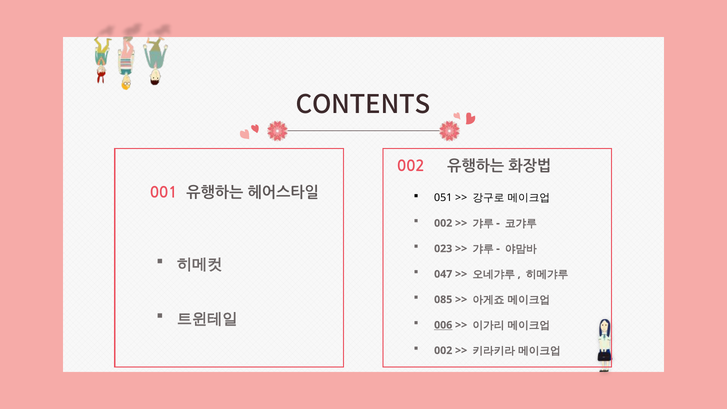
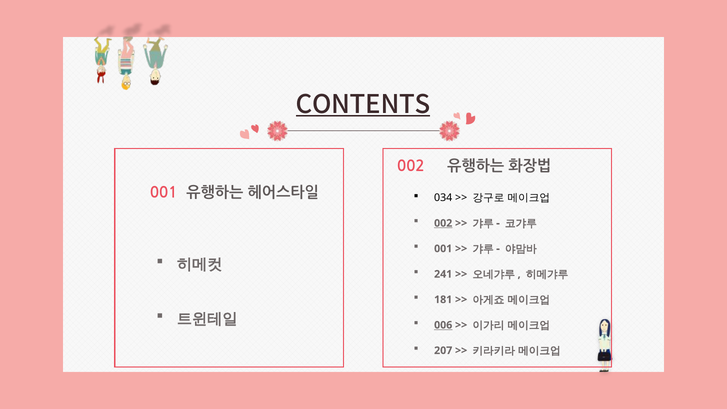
CONTENTS underline: none -> present
051: 051 -> 034
002 at (443, 223) underline: none -> present
023 at (443, 249): 023 -> 001
047: 047 -> 241
085: 085 -> 181
002 at (443, 350): 002 -> 207
